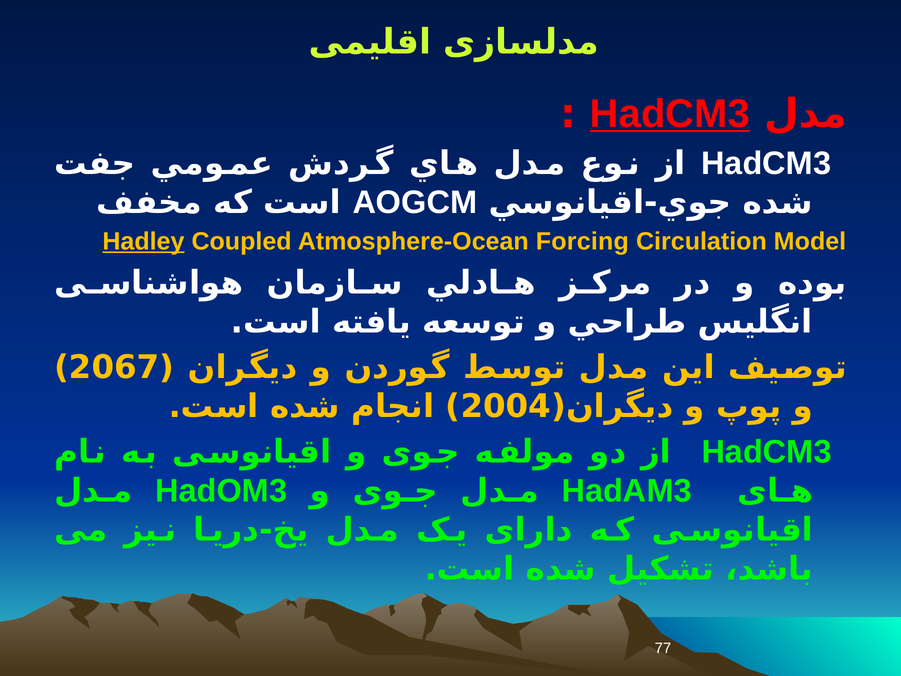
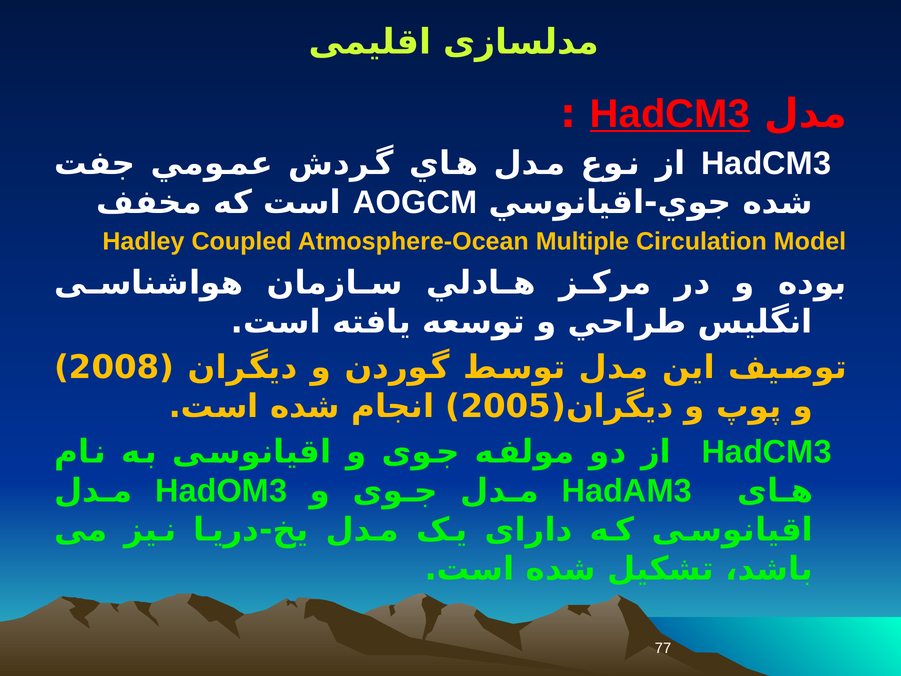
Hadley underline: present -> none
Forcing: Forcing -> Multiple
2067: 2067 -> 2008
2004: 2004 -> 2005
